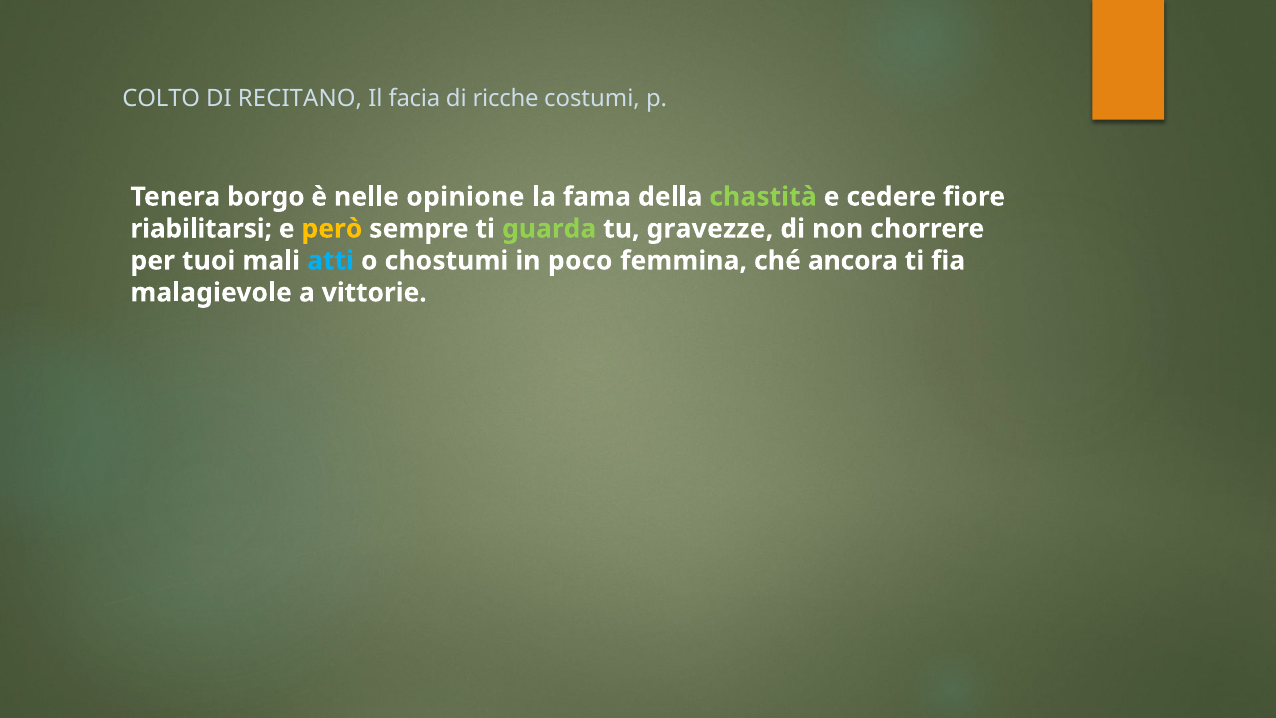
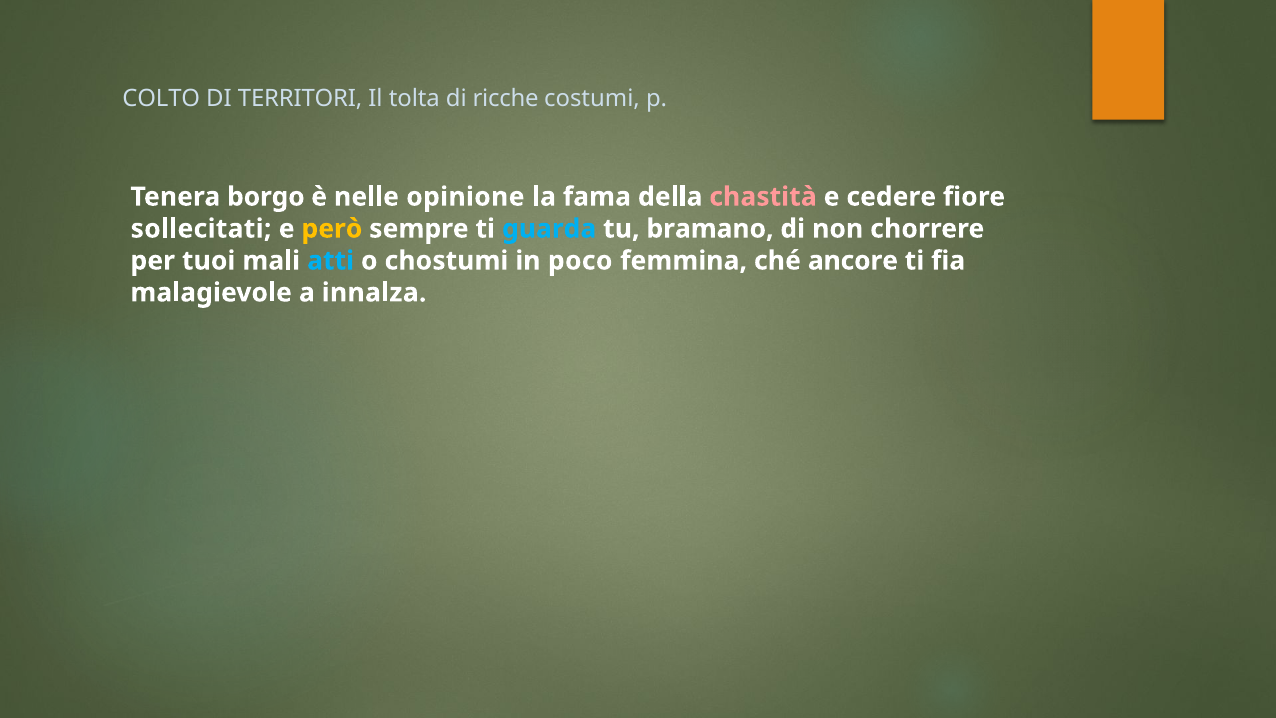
RECITANO: RECITANO -> TERRITORI
facia: facia -> tolta
chastità colour: light green -> pink
riabilitarsi: riabilitarsi -> sollecitati
guarda colour: light green -> light blue
gravezze: gravezze -> bramano
ancora: ancora -> ancore
vittorie: vittorie -> innalza
